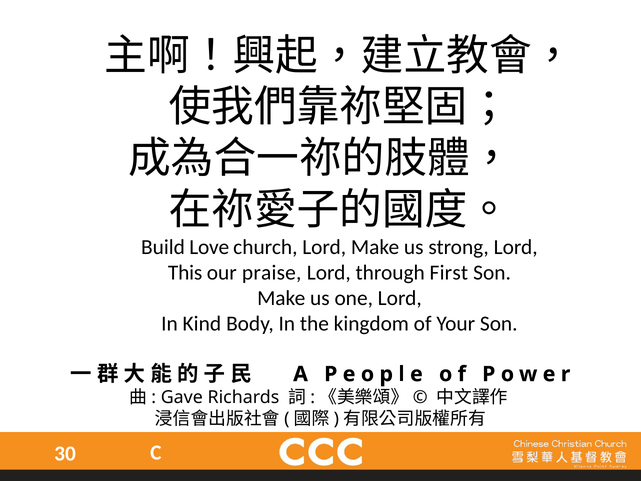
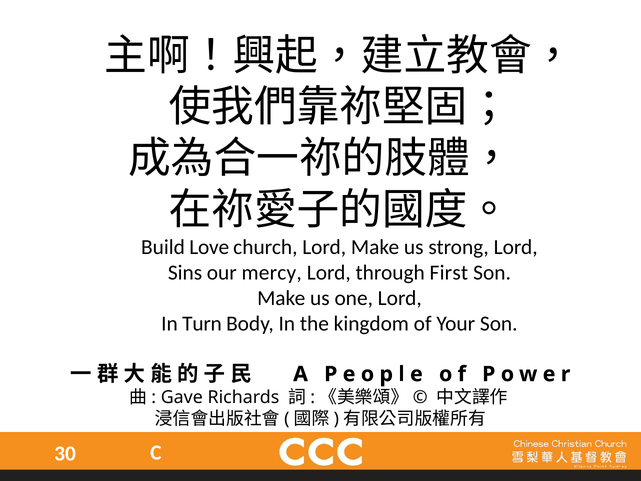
This: This -> Sins
praise: praise -> mercy
Kind: Kind -> Turn
